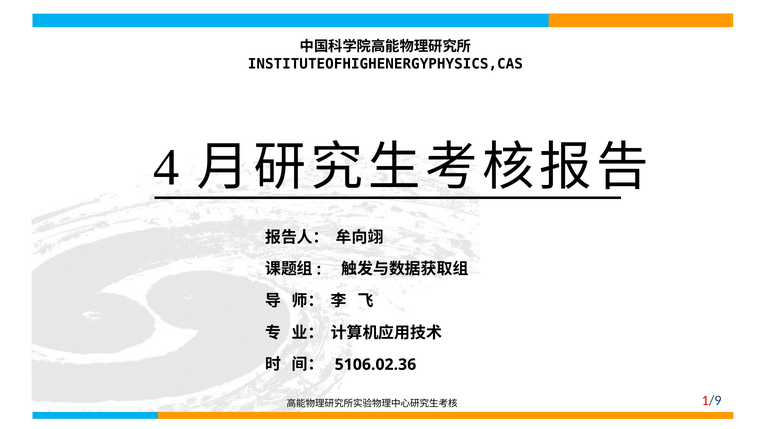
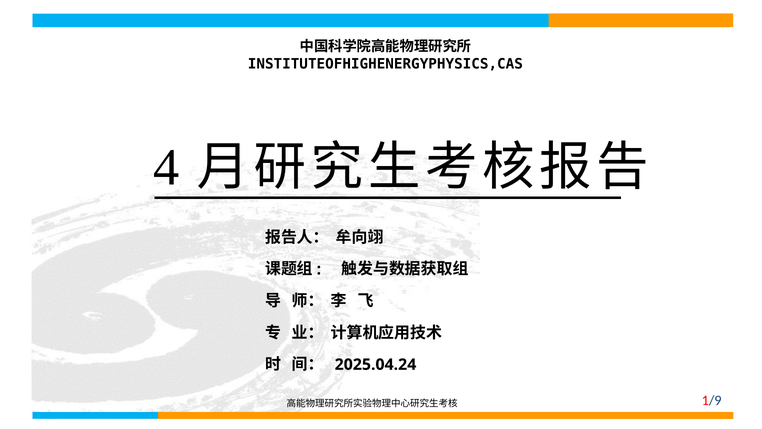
5106.02.36: 5106.02.36 -> 2025.04.24
